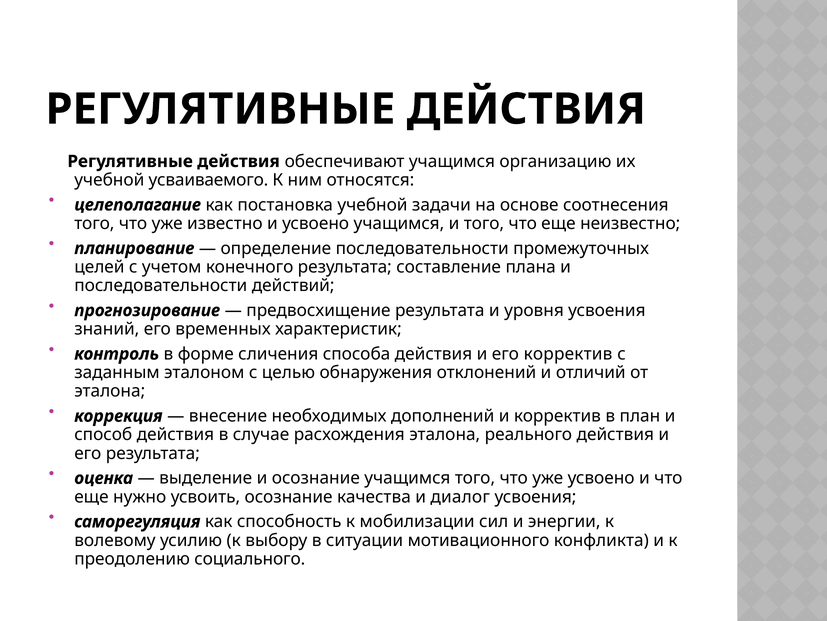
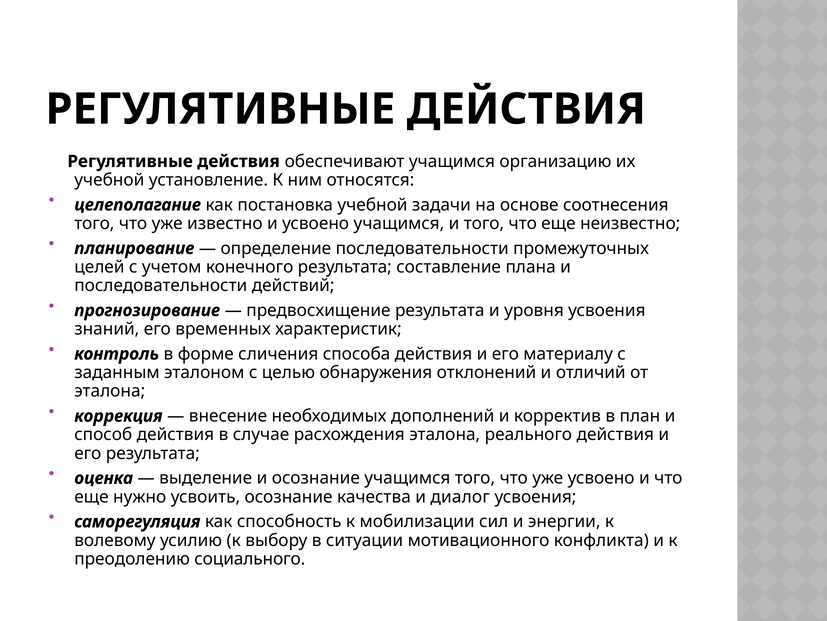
усваиваемого: усваиваемого -> установление
его корректив: корректив -> материалу
